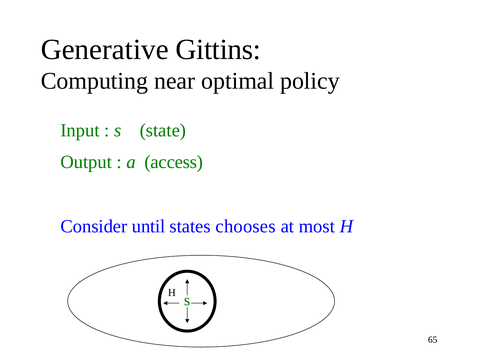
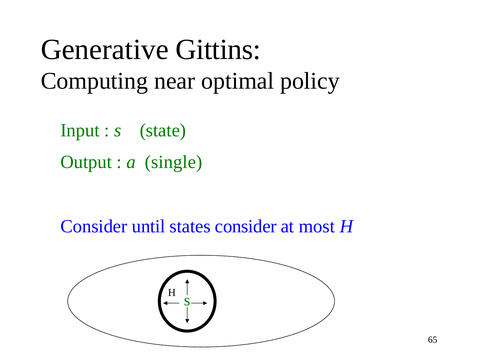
access: access -> single
states chooses: chooses -> consider
